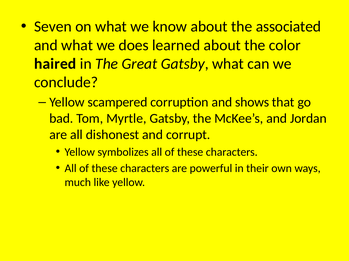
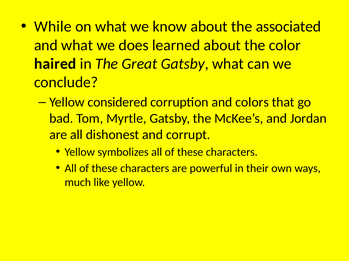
Seven: Seven -> While
scampered: scampered -> considered
shows: shows -> colors
